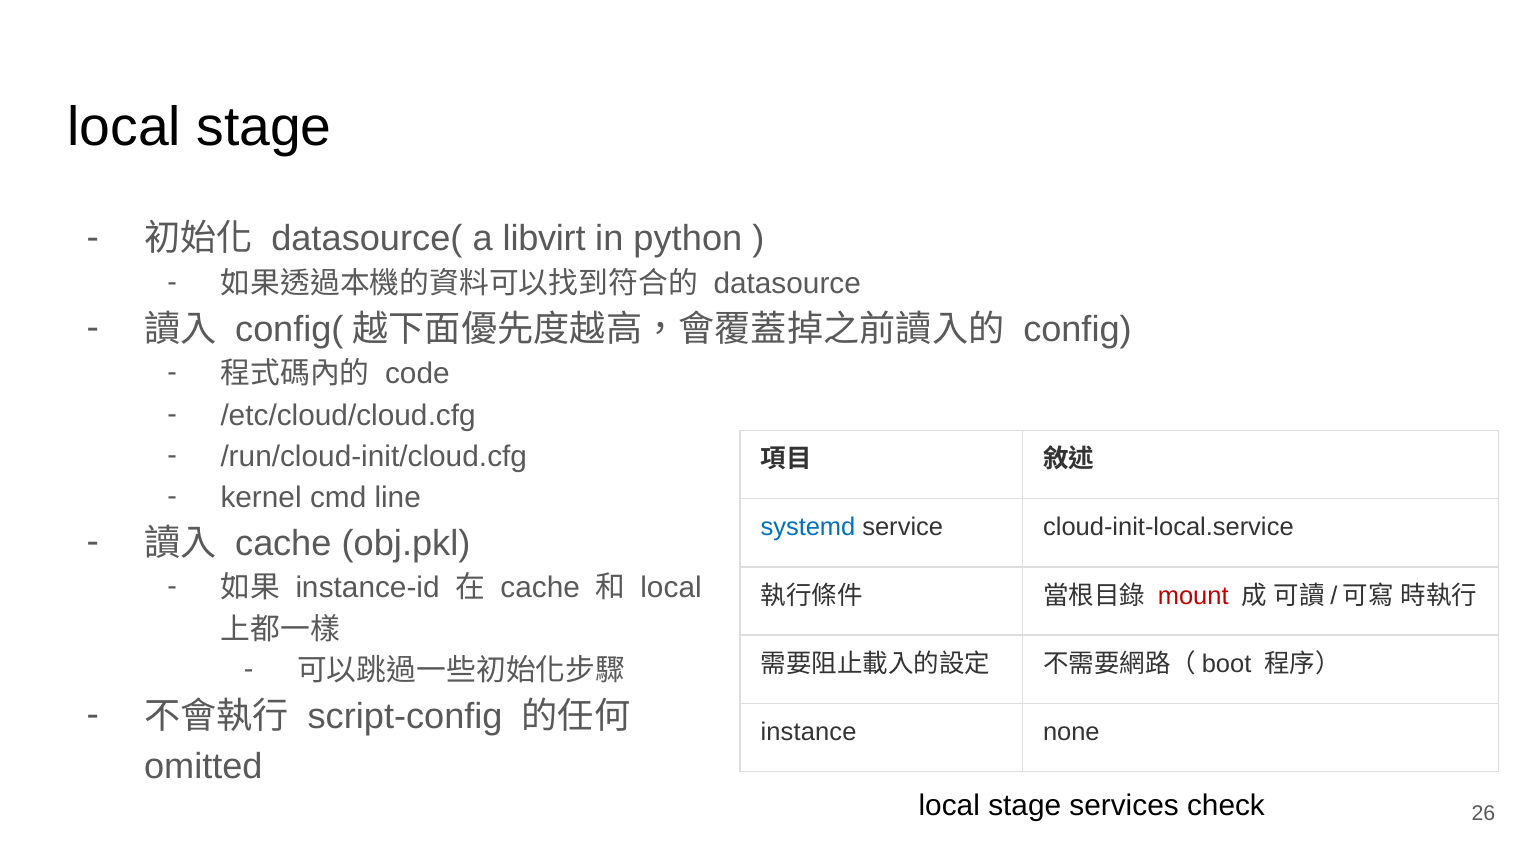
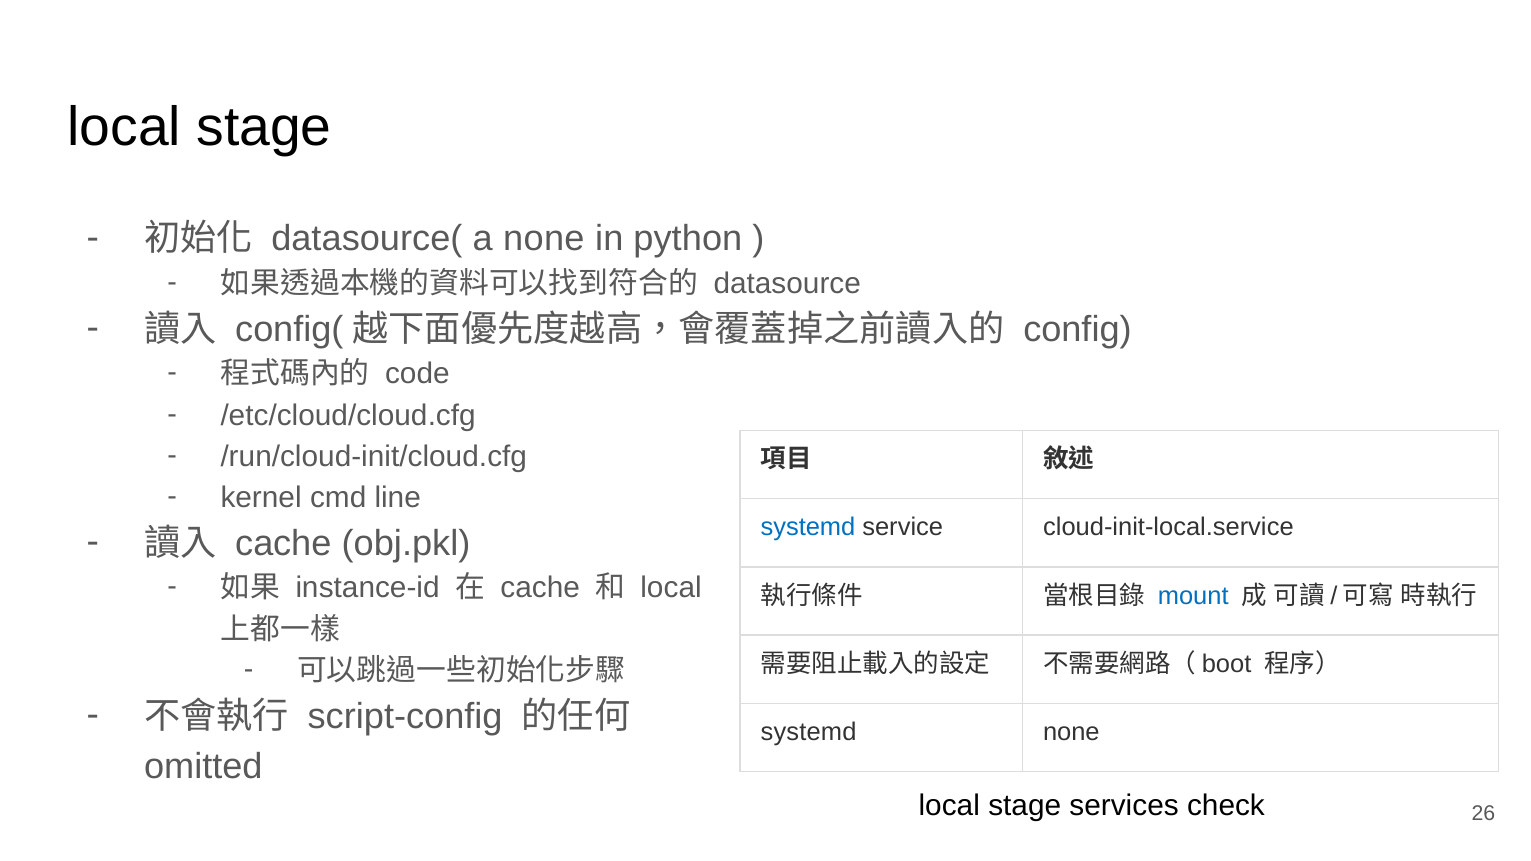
a libvirt: libvirt -> none
mount colour: red -> blue
instance at (809, 732): instance -> systemd
